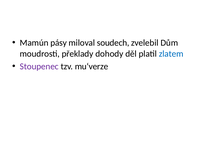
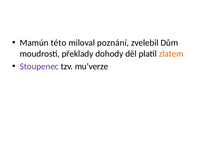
pásy: pásy -> této
soudech: soudech -> poznání
zlatem colour: blue -> orange
